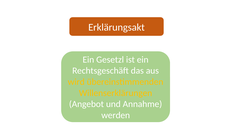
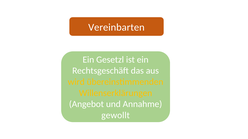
Erklärungsakt: Erklärungsakt -> Vereinbarten
werden: werden -> gewollt
